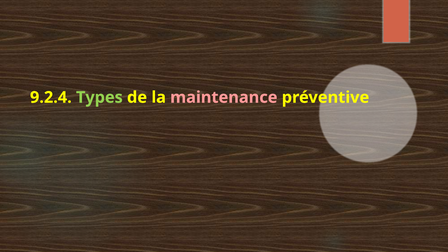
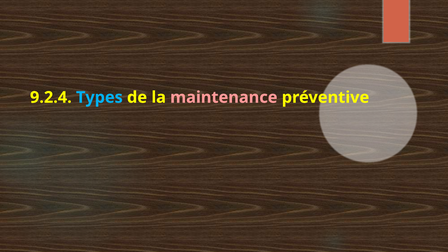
Types colour: light green -> light blue
